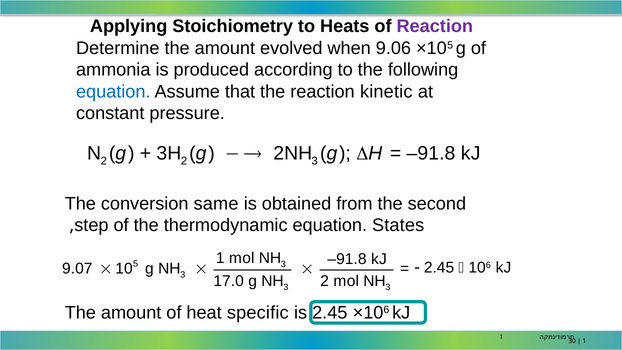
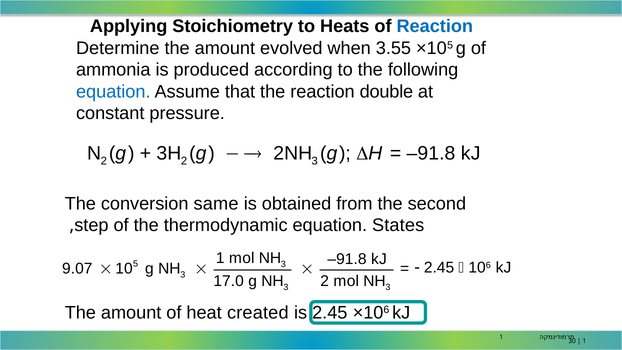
Reaction at (435, 26) colour: purple -> blue
9.06: 9.06 -> 3.55
kinetic: kinetic -> double
specific: specific -> created
